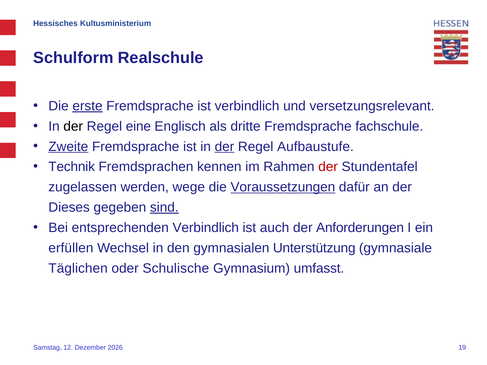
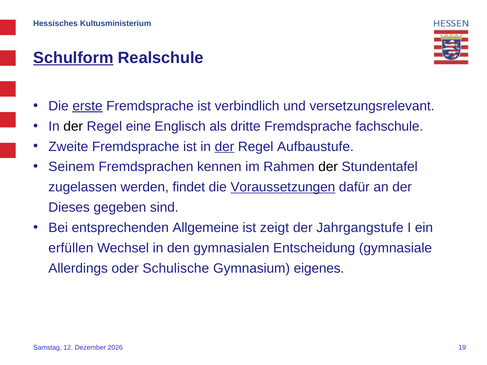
Schulform underline: none -> present
Zweite underline: present -> none
Technik: Technik -> Seinem
der at (328, 167) colour: red -> black
wege: wege -> findet
sind underline: present -> none
entsprechenden Verbindlich: Verbindlich -> Allgemeine
auch: auch -> zeigt
Anforderungen: Anforderungen -> Jahrgangstufe
Unterstützung: Unterstützung -> Entscheidung
Täglichen: Täglichen -> Allerdings
umfasst: umfasst -> eigenes
